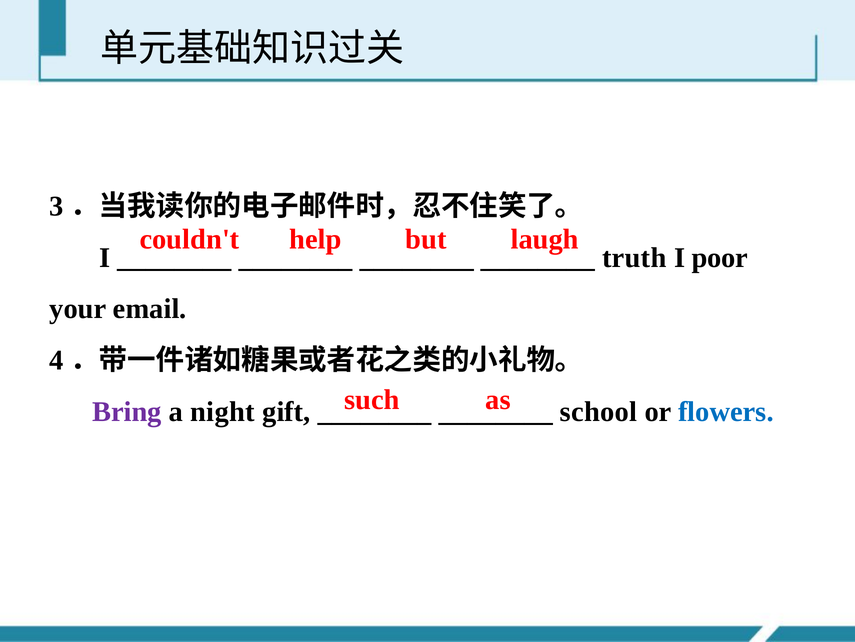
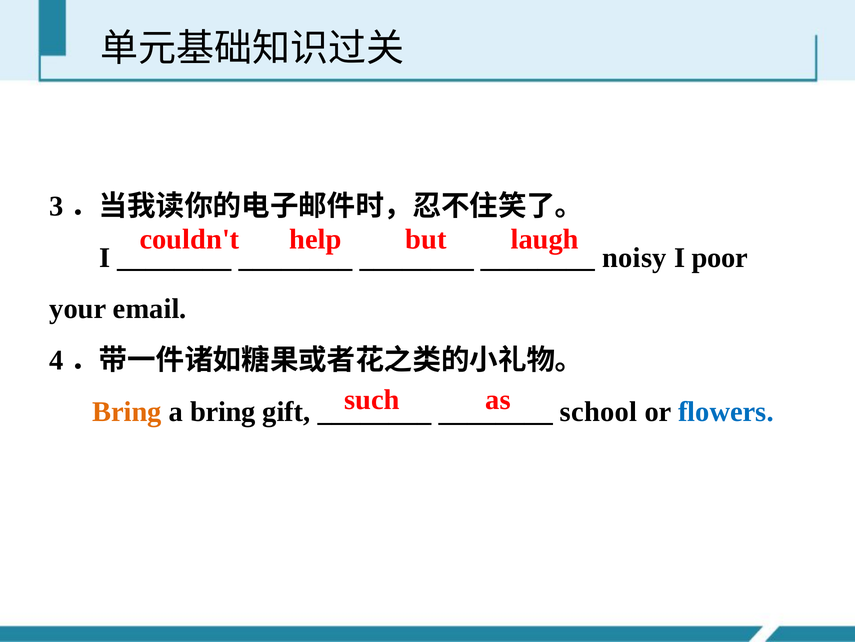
truth: truth -> noisy
Bring at (127, 411) colour: purple -> orange
a night: night -> bring
